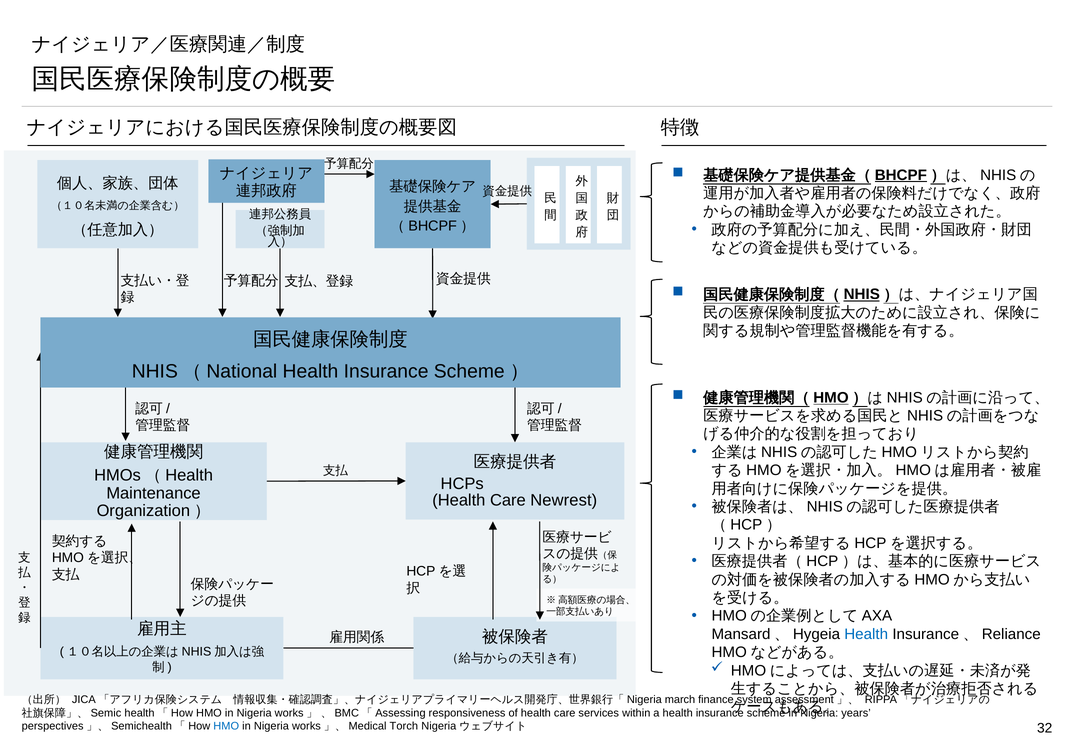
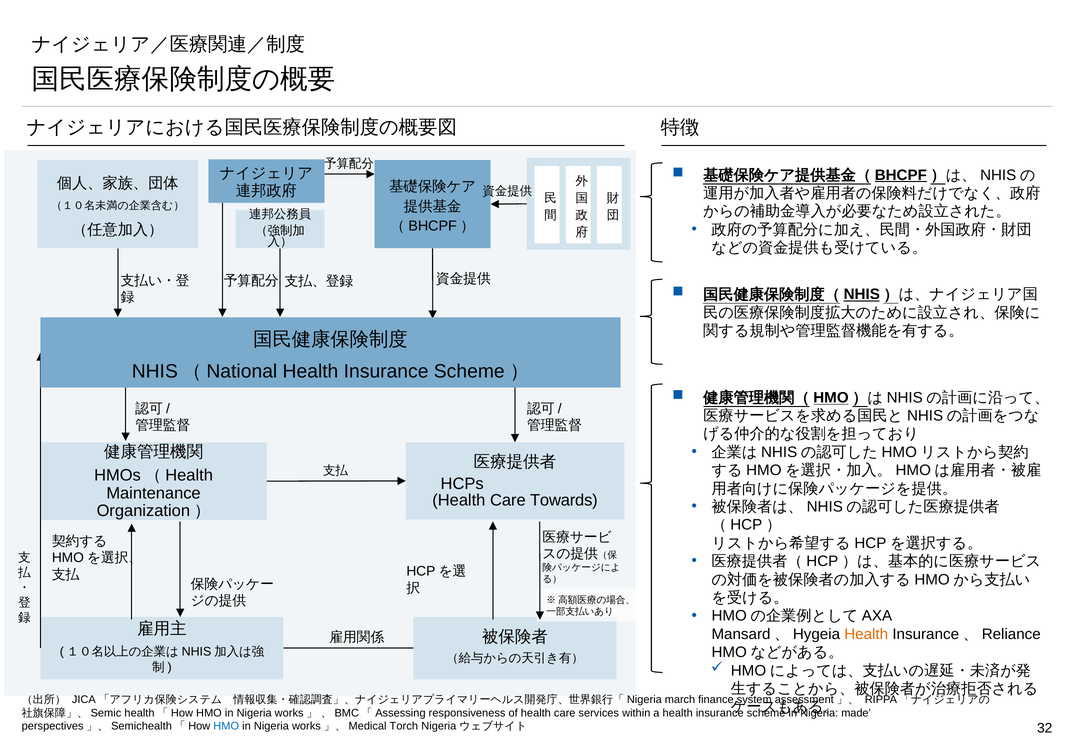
Newrest: Newrest -> Towards
Health at (866, 634) colour: blue -> orange
years: years -> made
